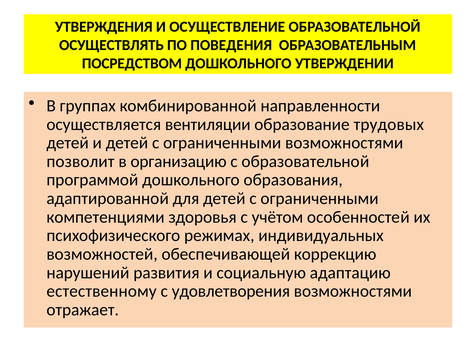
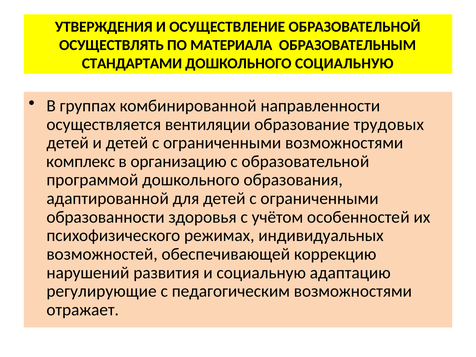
ПОВЕДЕНИЯ: ПОВЕДЕНИЯ -> МАТЕРИАЛА
ПОСРЕДСТВОМ: ПОСРЕДСТВОМ -> СТАНДАРТАМИ
ДОШКОЛЬНОГО УТВЕРЖДЕНИИ: УТВЕРЖДЕНИИ -> СОЦИАЛЬНУЮ
позволит: позволит -> комплекс
компетенциями: компетенциями -> образованности
естественному: естественному -> регулирующие
удовлетворения: удовлетворения -> педагогическим
